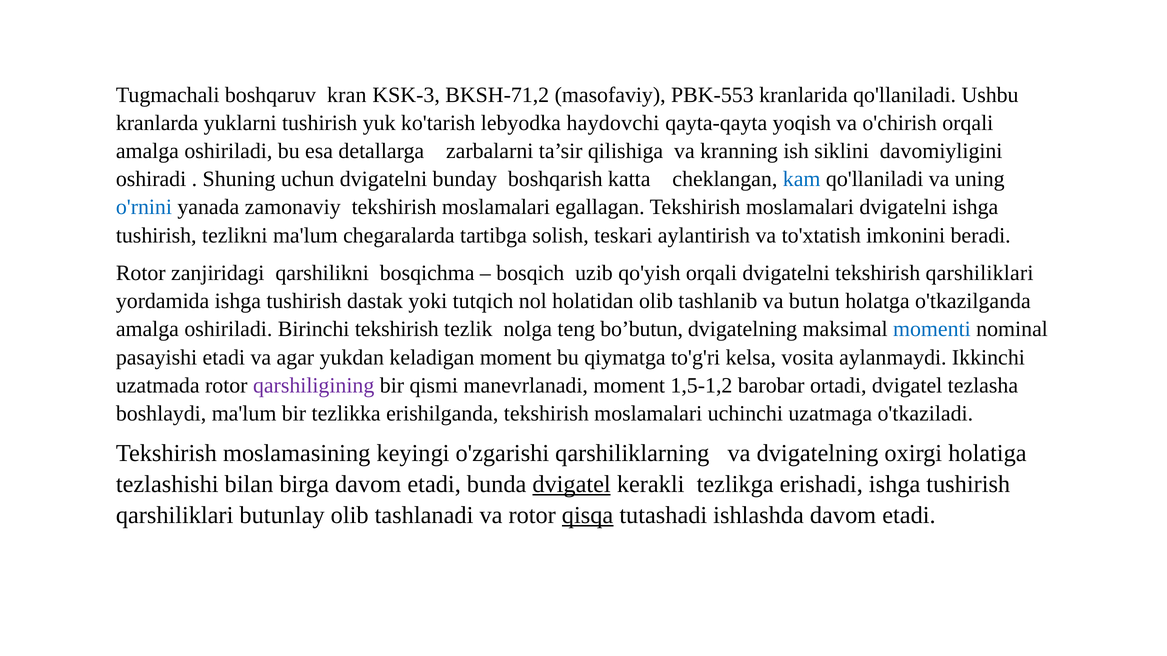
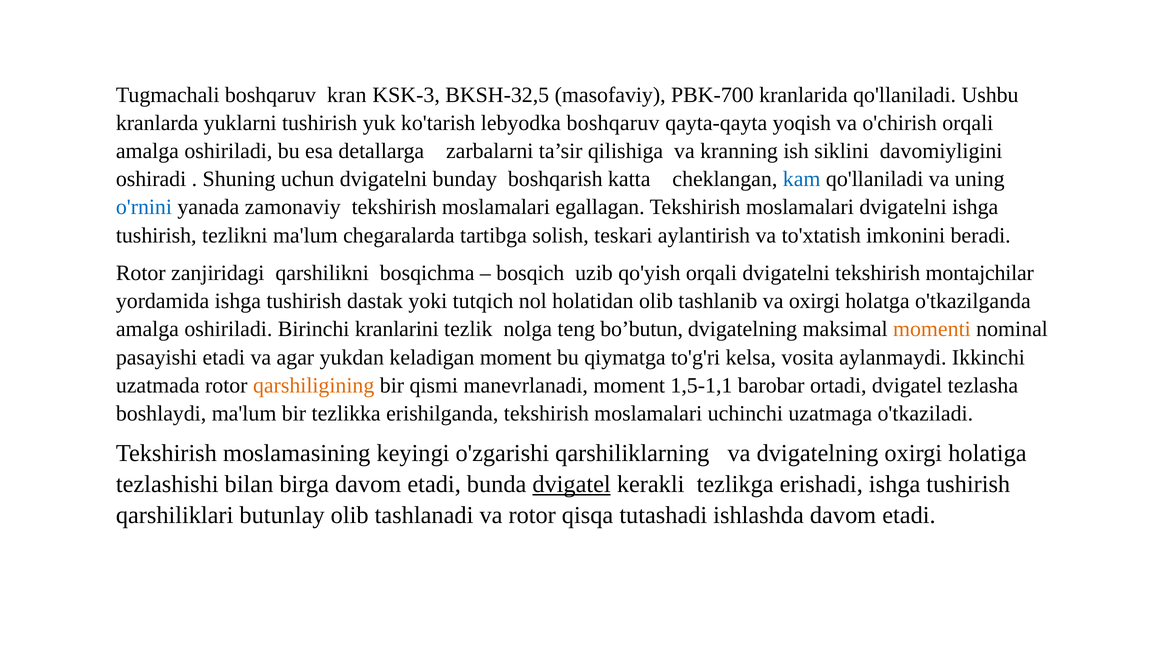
BKSH-71,2: BKSH-71,2 -> BKSH-32,5
PBK-553: PBK-553 -> PBK-700
lebyodka haydovchi: haydovchi -> boshqaruv
tekshirish qarshiliklari: qarshiliklari -> montajchilar
va butun: butun -> oxirgi
Birinchi tekshirish: tekshirish -> kranlarini
momenti colour: blue -> orange
qarshiligining colour: purple -> orange
1,5-1,2: 1,5-1,2 -> 1,5-1,1
qisqa underline: present -> none
